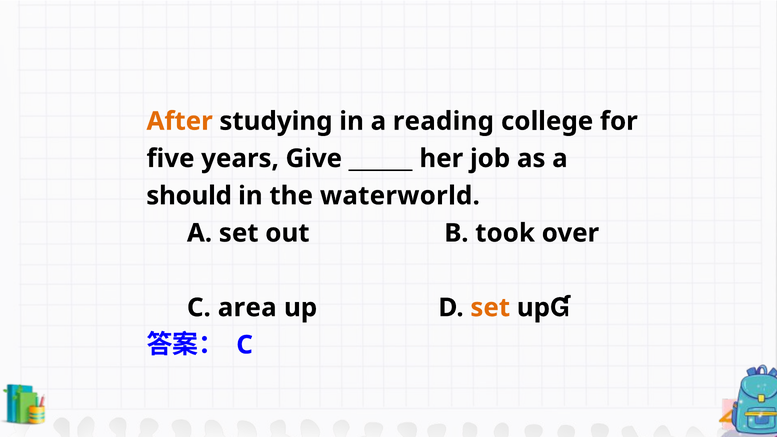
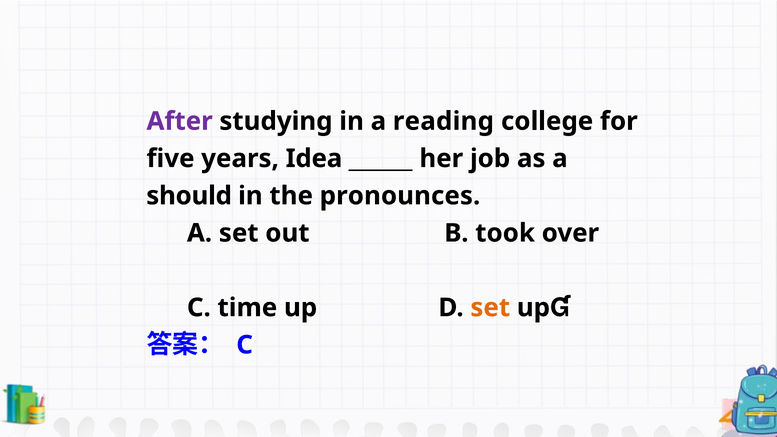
After colour: orange -> purple
Give: Give -> Idea
waterworld: waterworld -> pronounces
area: area -> time
